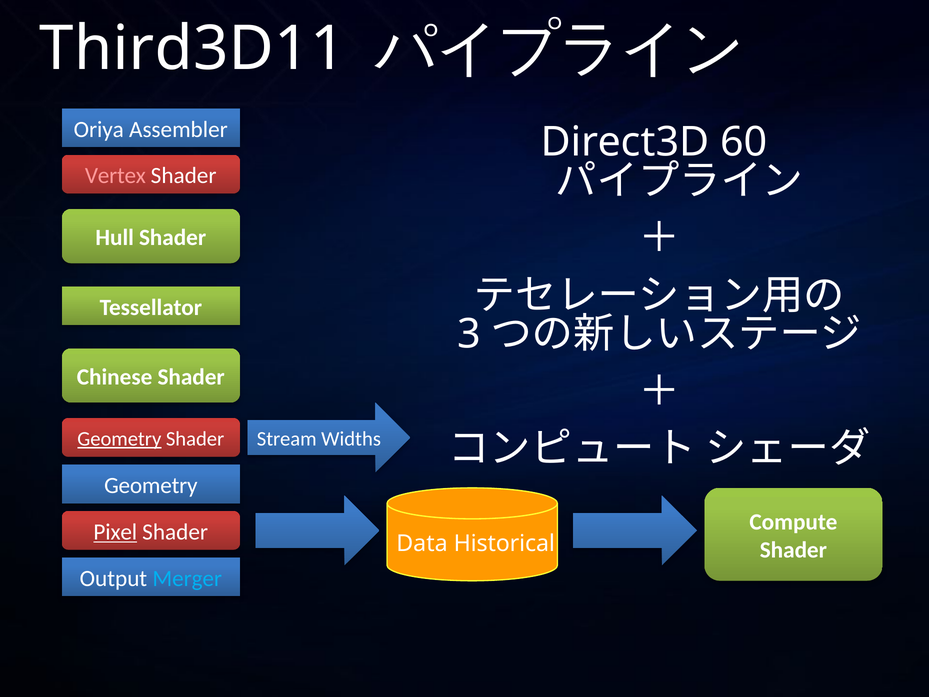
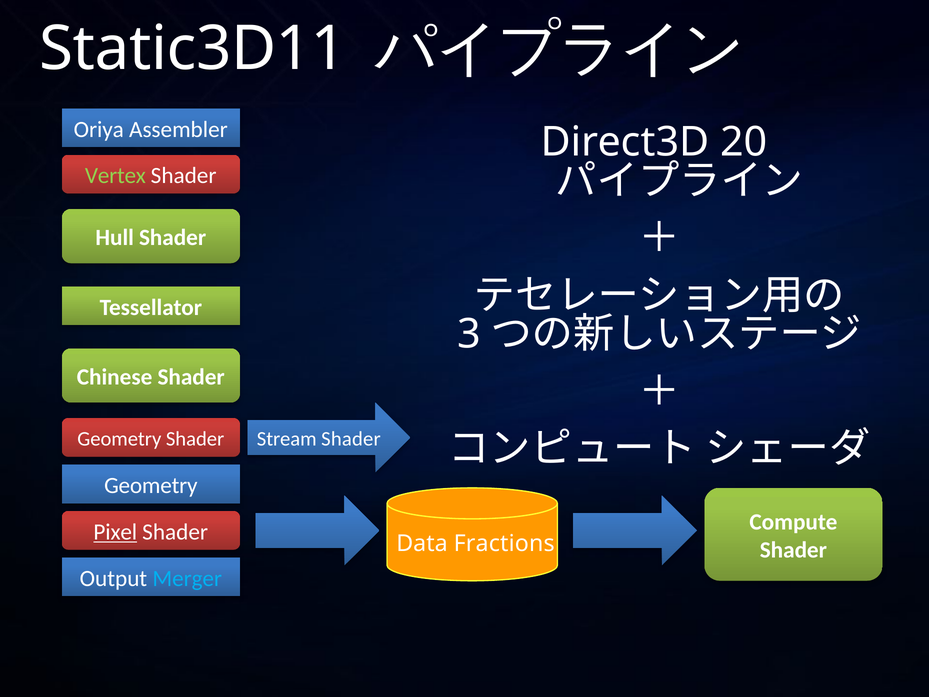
Third3D11: Third3D11 -> Static3D11
60: 60 -> 20
Vertex colour: pink -> light green
Geometry at (119, 439) underline: present -> none
Stream Widths: Widths -> Shader
Historical: Historical -> Fractions
